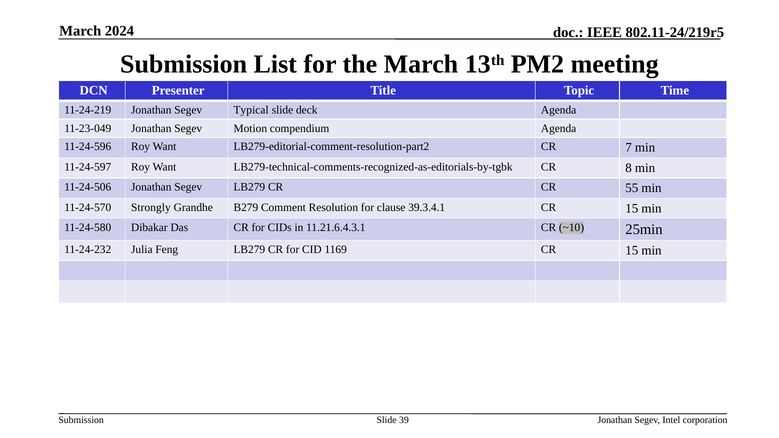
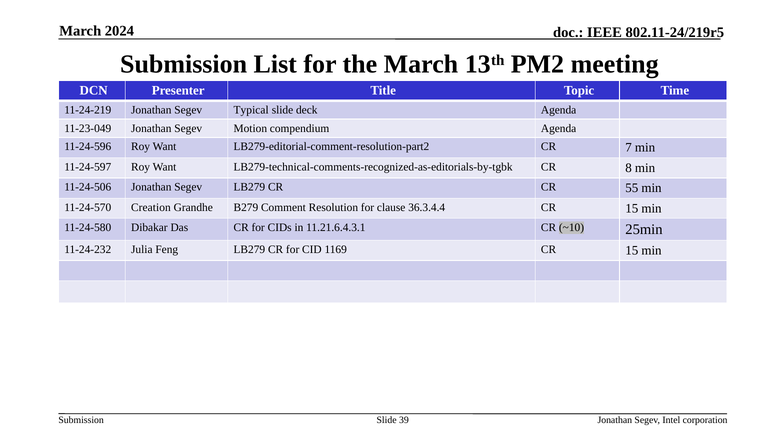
Strongly: Strongly -> Creation
39.3.4.1: 39.3.4.1 -> 36.3.4.4
